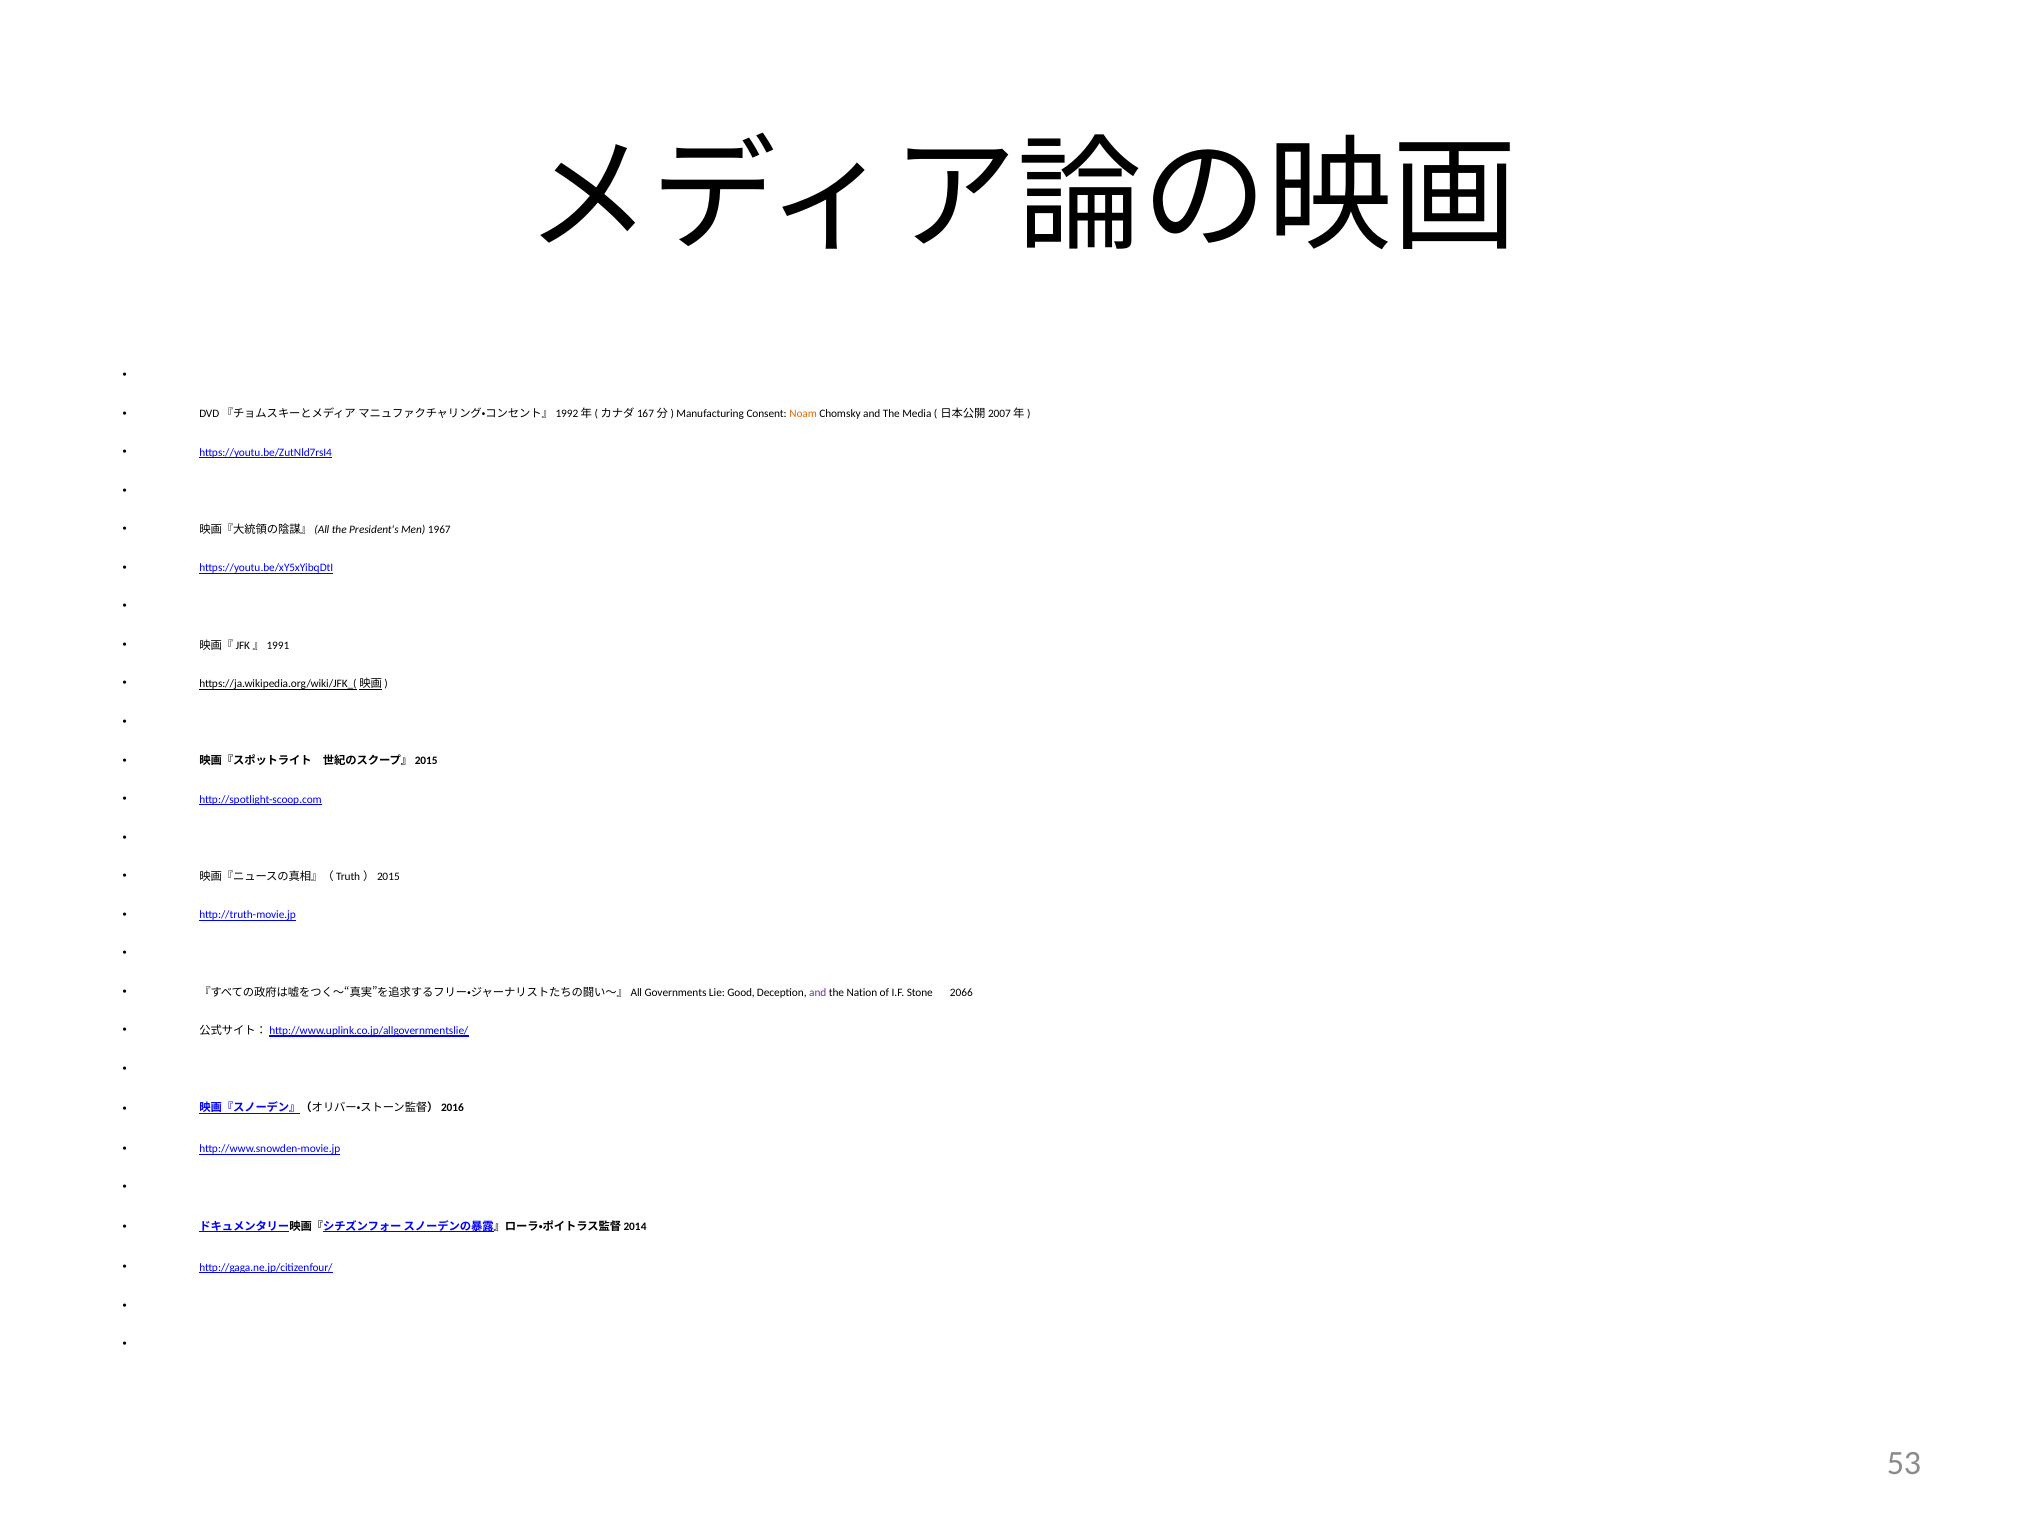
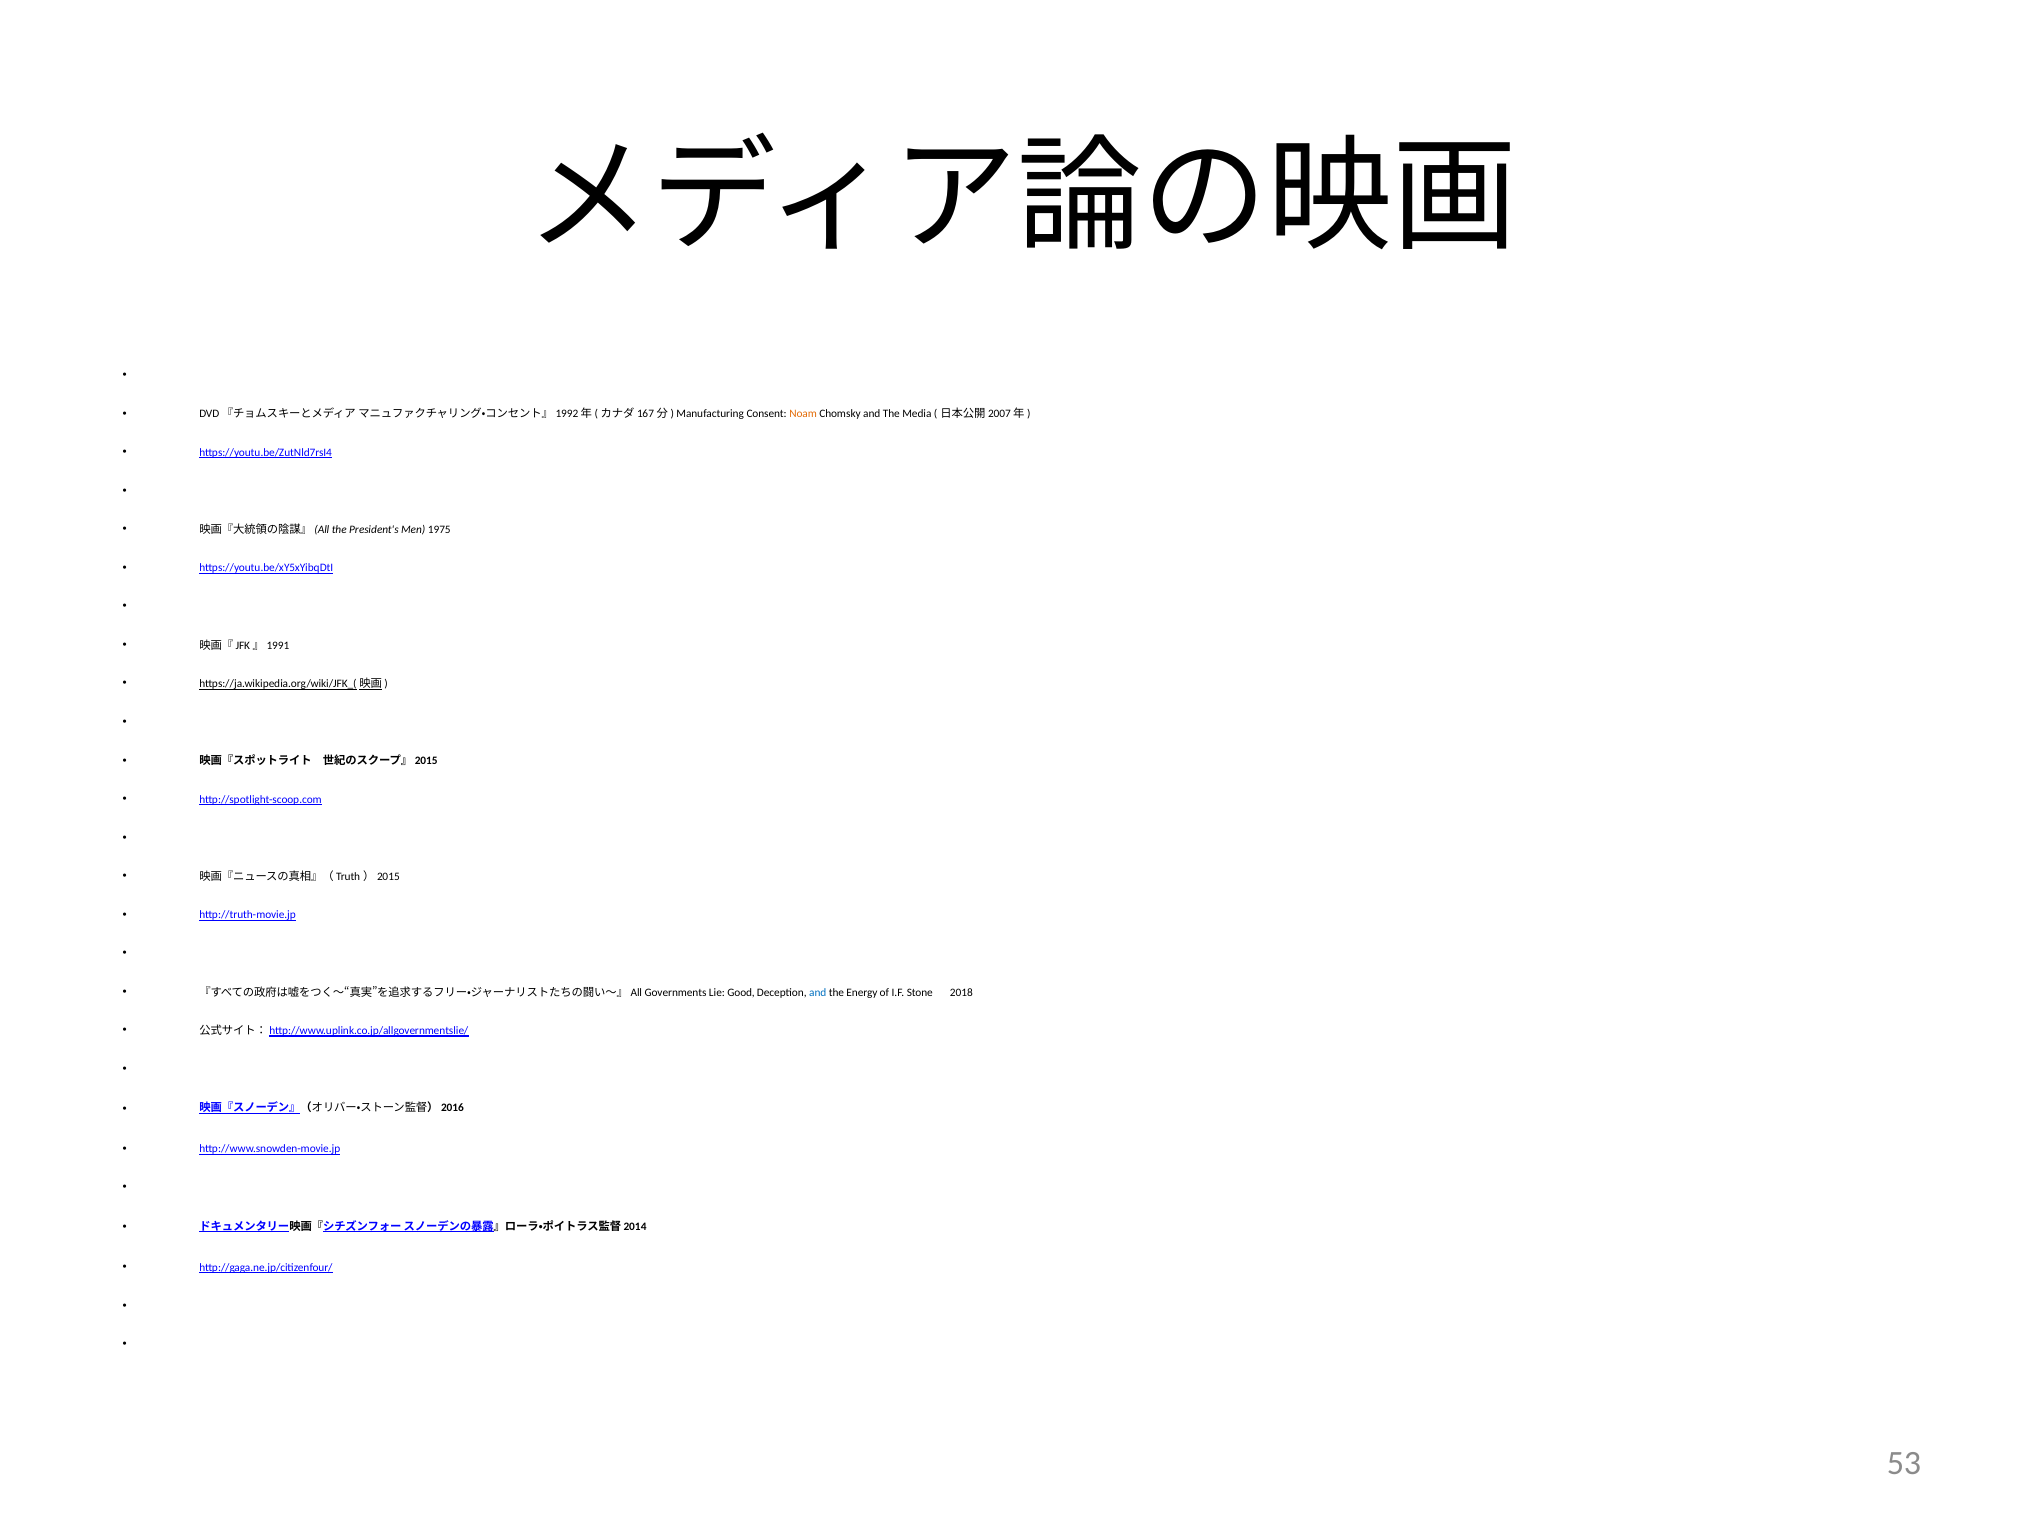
1967: 1967 -> 1975
and at (818, 992) colour: purple -> blue
Nation: Nation -> Energy
2066: 2066 -> 2018
